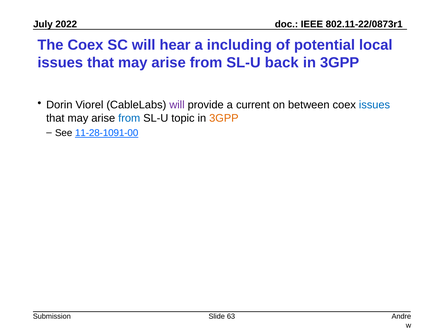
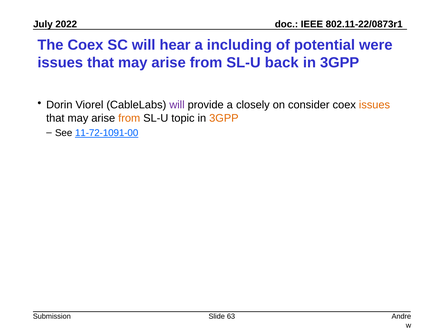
local: local -> were
current: current -> closely
between: between -> consider
issues at (374, 105) colour: blue -> orange
from at (129, 118) colour: blue -> orange
11-28-1091-00: 11-28-1091-00 -> 11-72-1091-00
